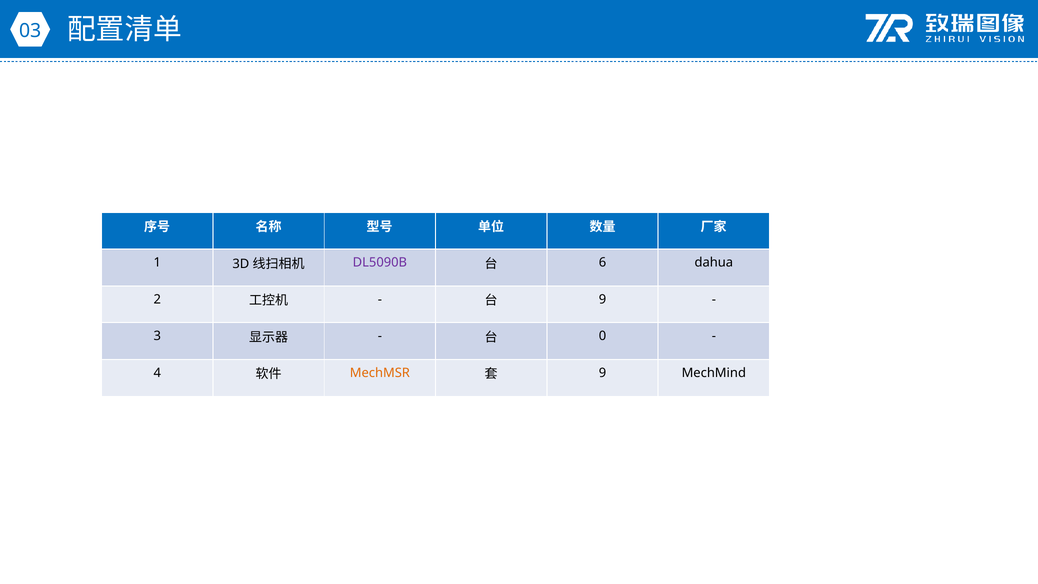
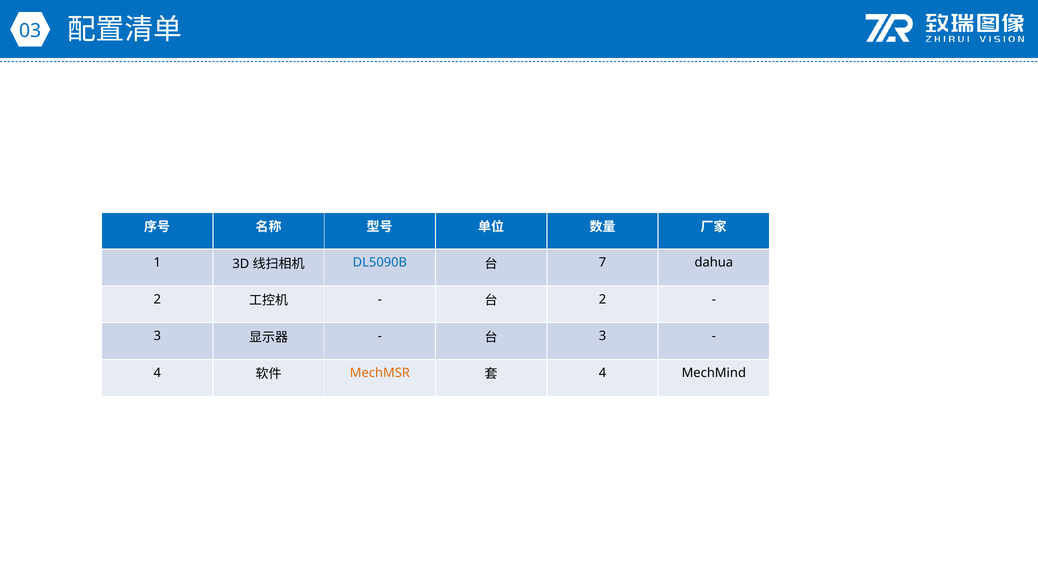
DL5090B colour: purple -> blue
6: 6 -> 7
9 at (603, 299): 9 -> 2
0 at (603, 336): 0 -> 3
9 at (603, 373): 9 -> 4
